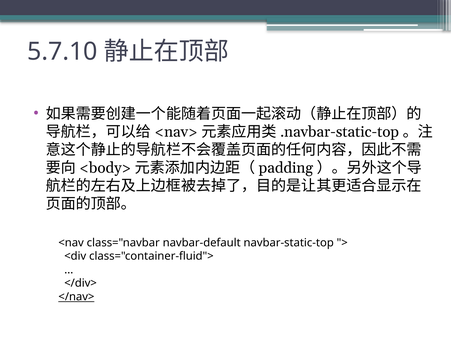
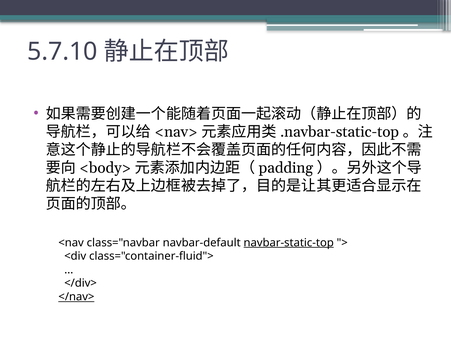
navbar-static-top underline: none -> present
